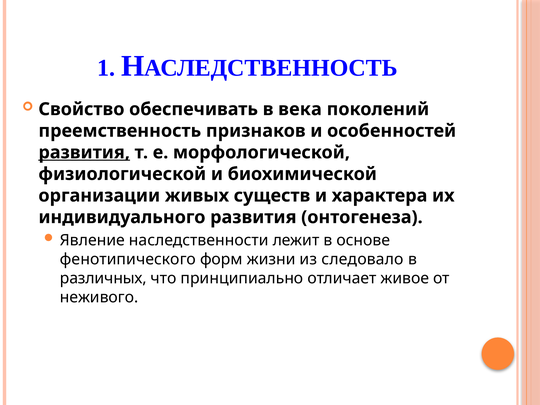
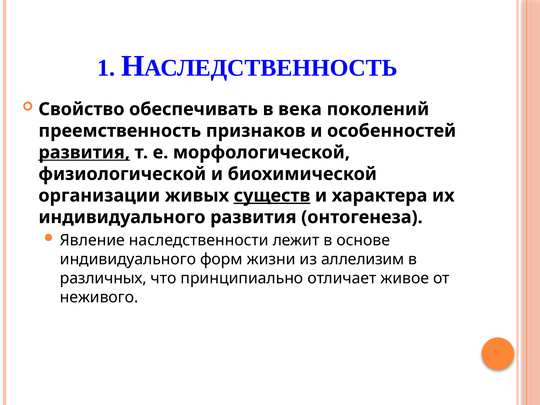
существ underline: none -> present
фенотипического at (128, 259): фенотипического -> индивидуального
следовало: следовало -> аллелизим
